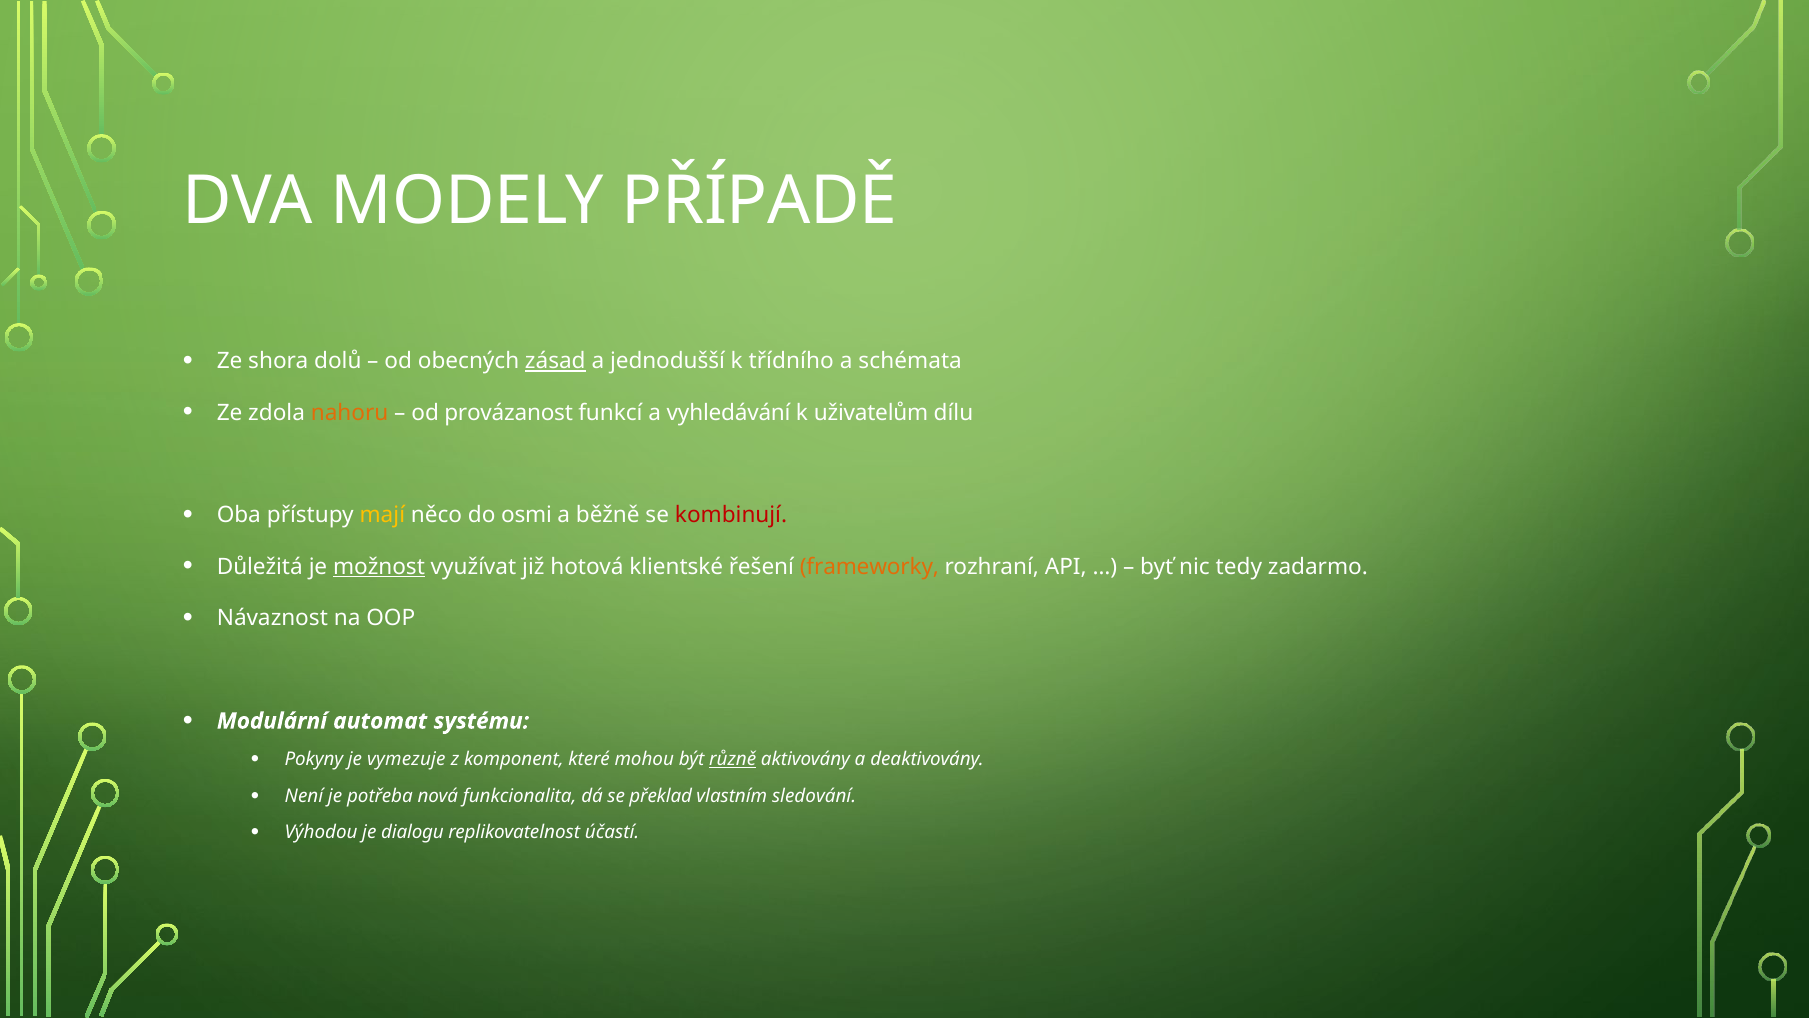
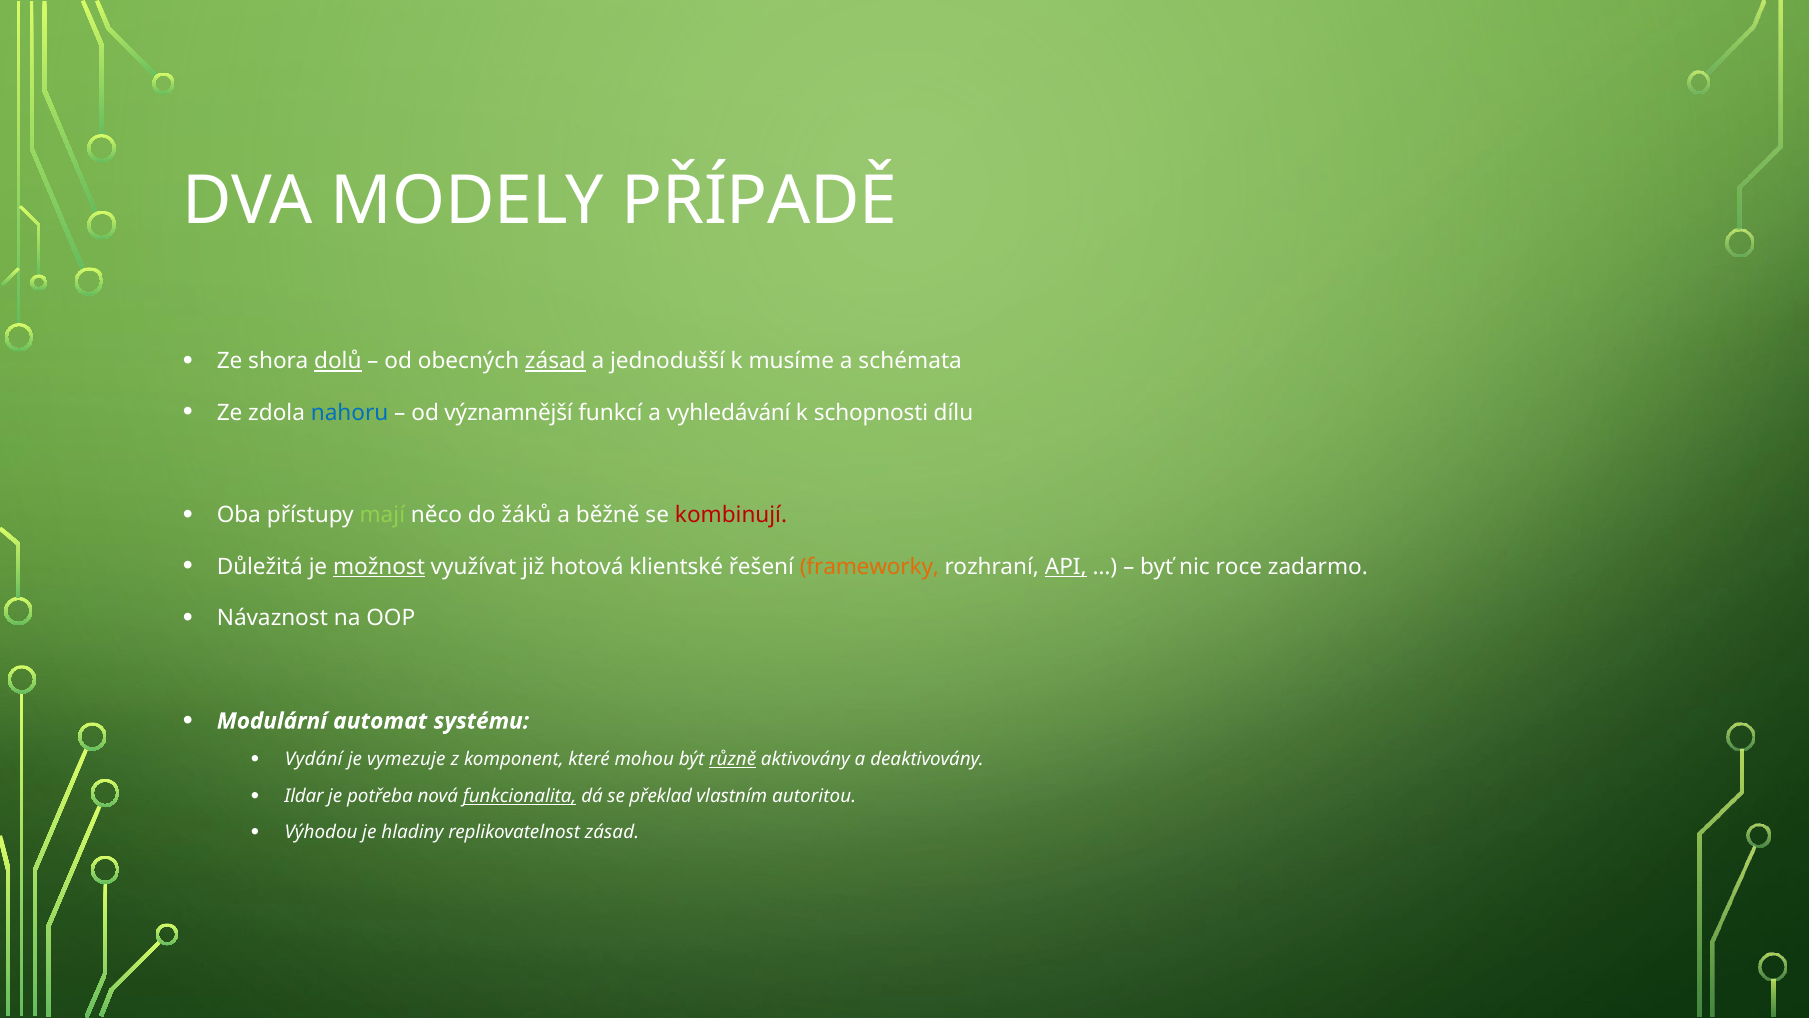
dolů underline: none -> present
třídního: třídního -> musíme
nahoru colour: orange -> blue
provázanost: provázanost -> významnější
uživatelům: uživatelům -> schopnosti
mají colour: yellow -> light green
osmi: osmi -> žáků
API underline: none -> present
tedy: tedy -> roce
Pokyny: Pokyny -> Vydání
Není: Není -> Ildar
funkcionalita underline: none -> present
sledování: sledování -> autoritou
dialogu: dialogu -> hladiny
replikovatelnost účastí: účastí -> zásad
